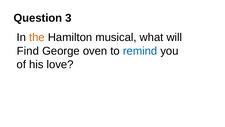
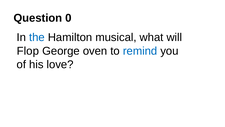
3: 3 -> 0
the colour: orange -> blue
Find: Find -> Flop
